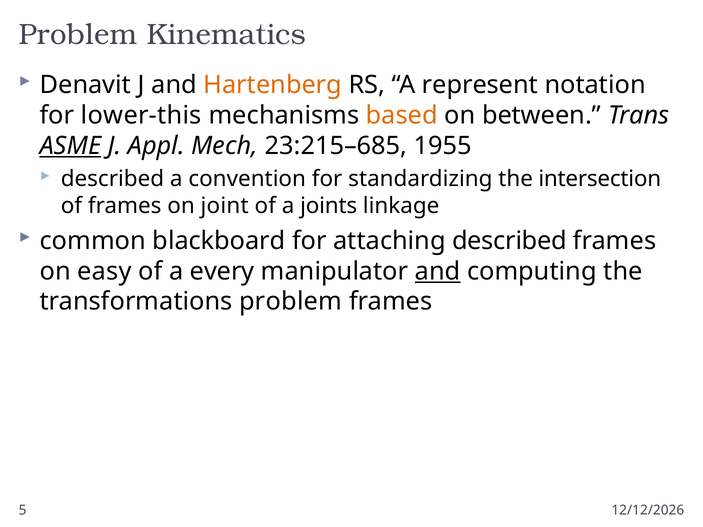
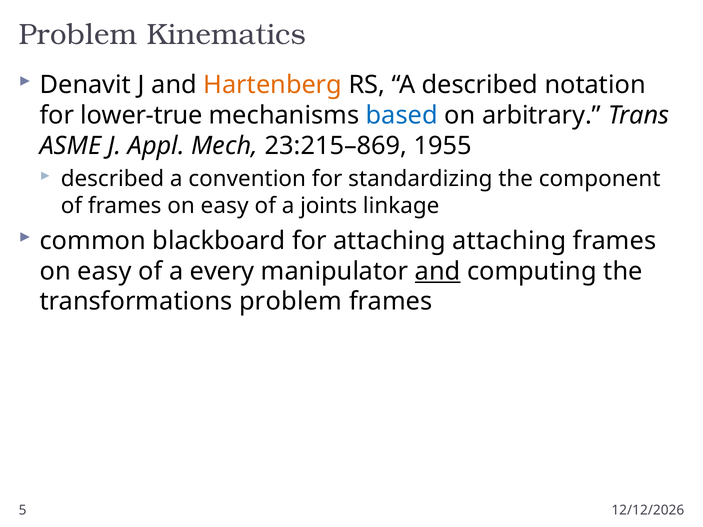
A represent: represent -> described
lower-this: lower-this -> lower-true
based colour: orange -> blue
between: between -> arbitrary
ASME underline: present -> none
23:215–685: 23:215–685 -> 23:215–869
intersection: intersection -> component
of frames on joint: joint -> easy
attaching described: described -> attaching
